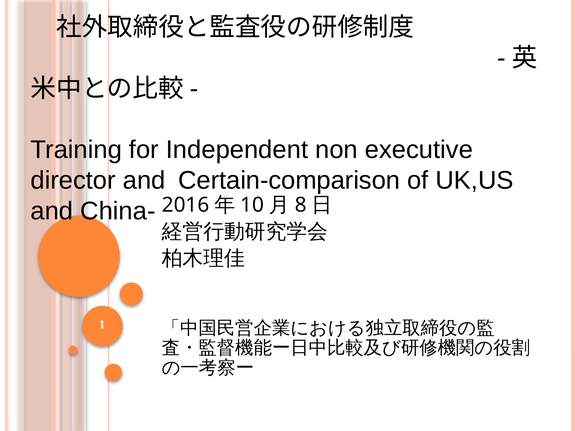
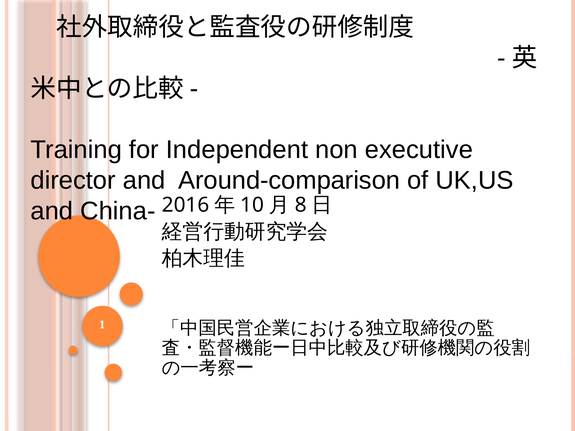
Certain-comparison: Certain-comparison -> Around-comparison
